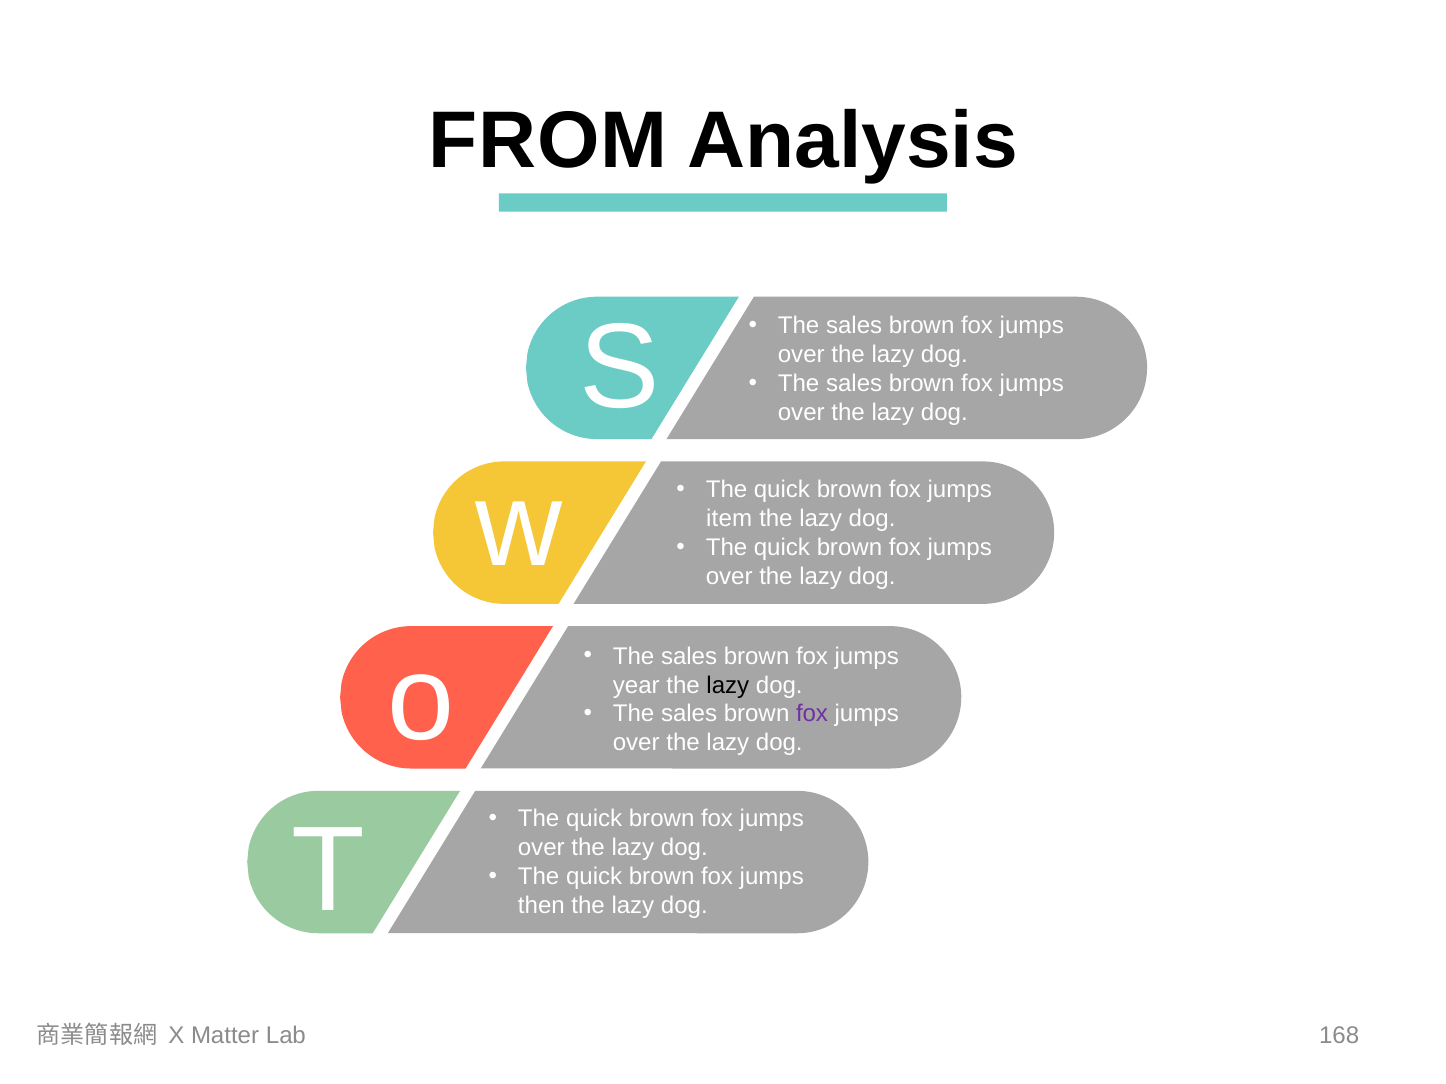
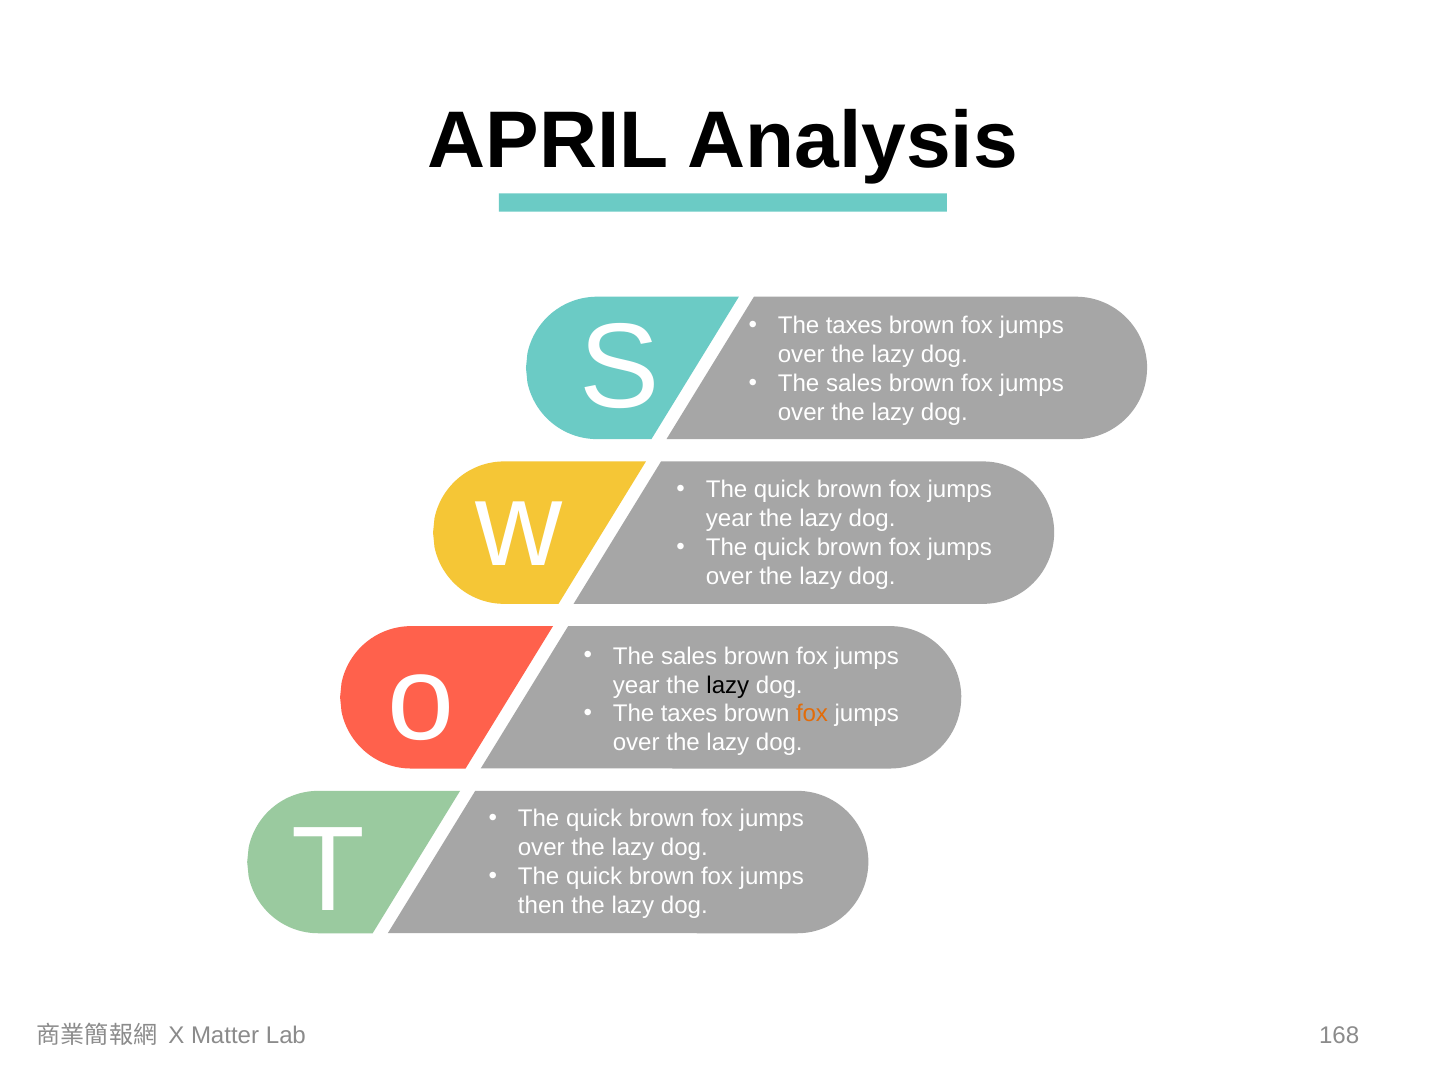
FROM: FROM -> APRIL
sales at (854, 326): sales -> taxes
item at (729, 519): item -> year
sales at (689, 714): sales -> taxes
fox at (812, 714) colour: purple -> orange
